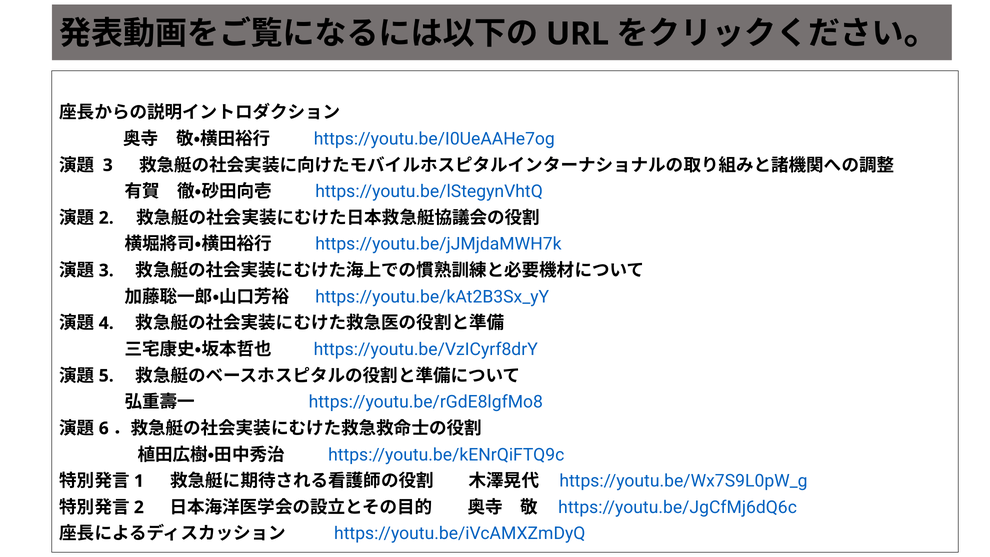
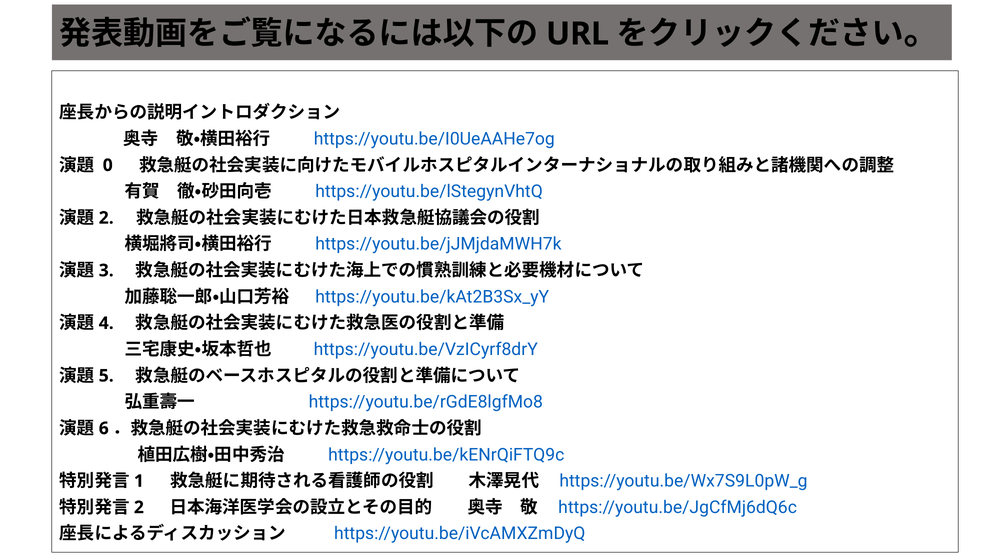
3 at (108, 165): 3 -> 0
